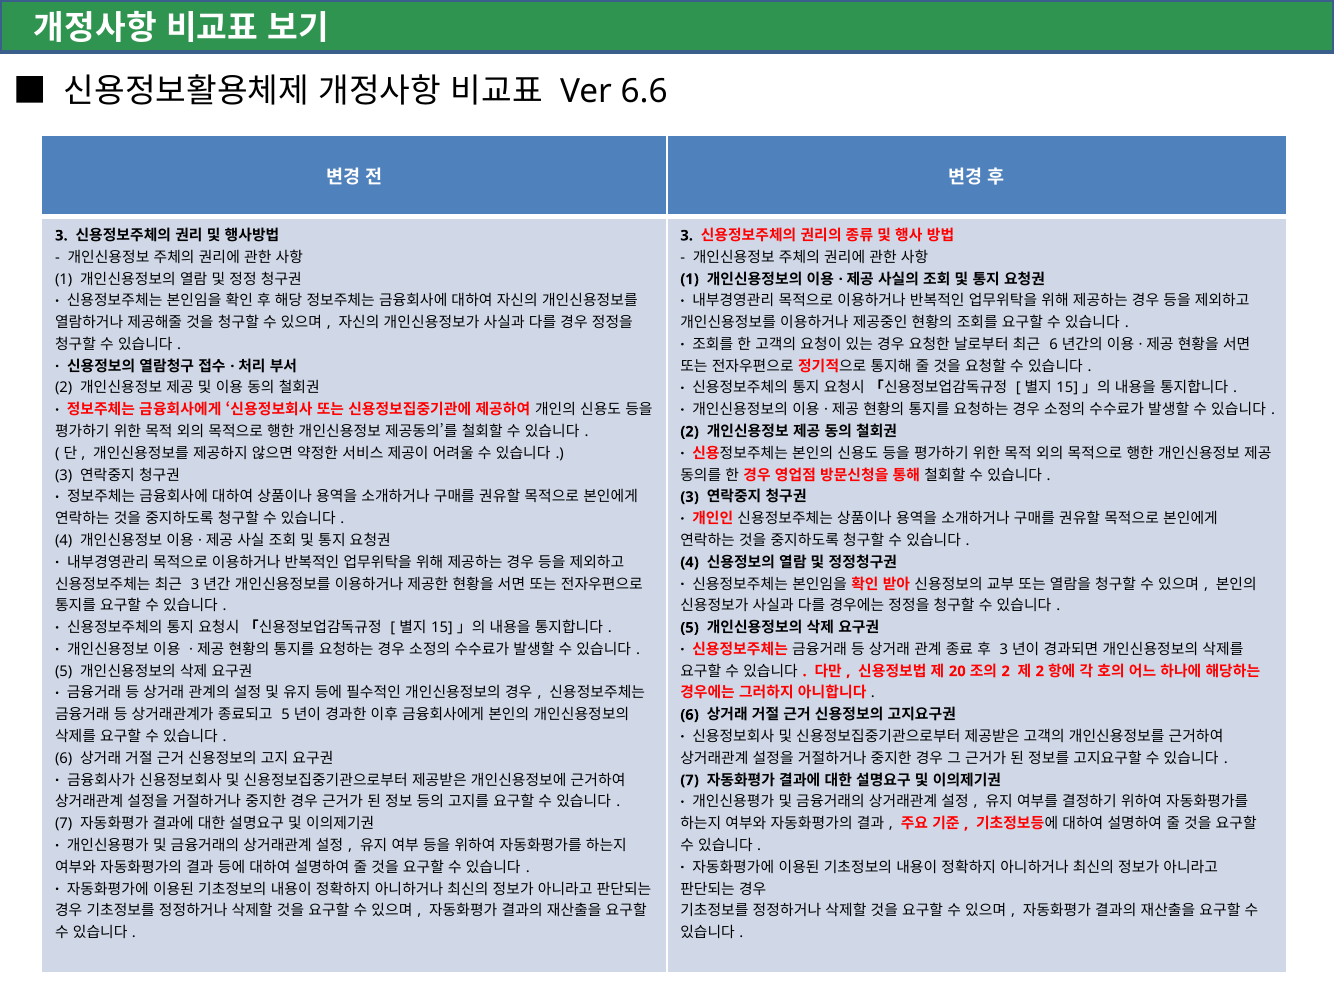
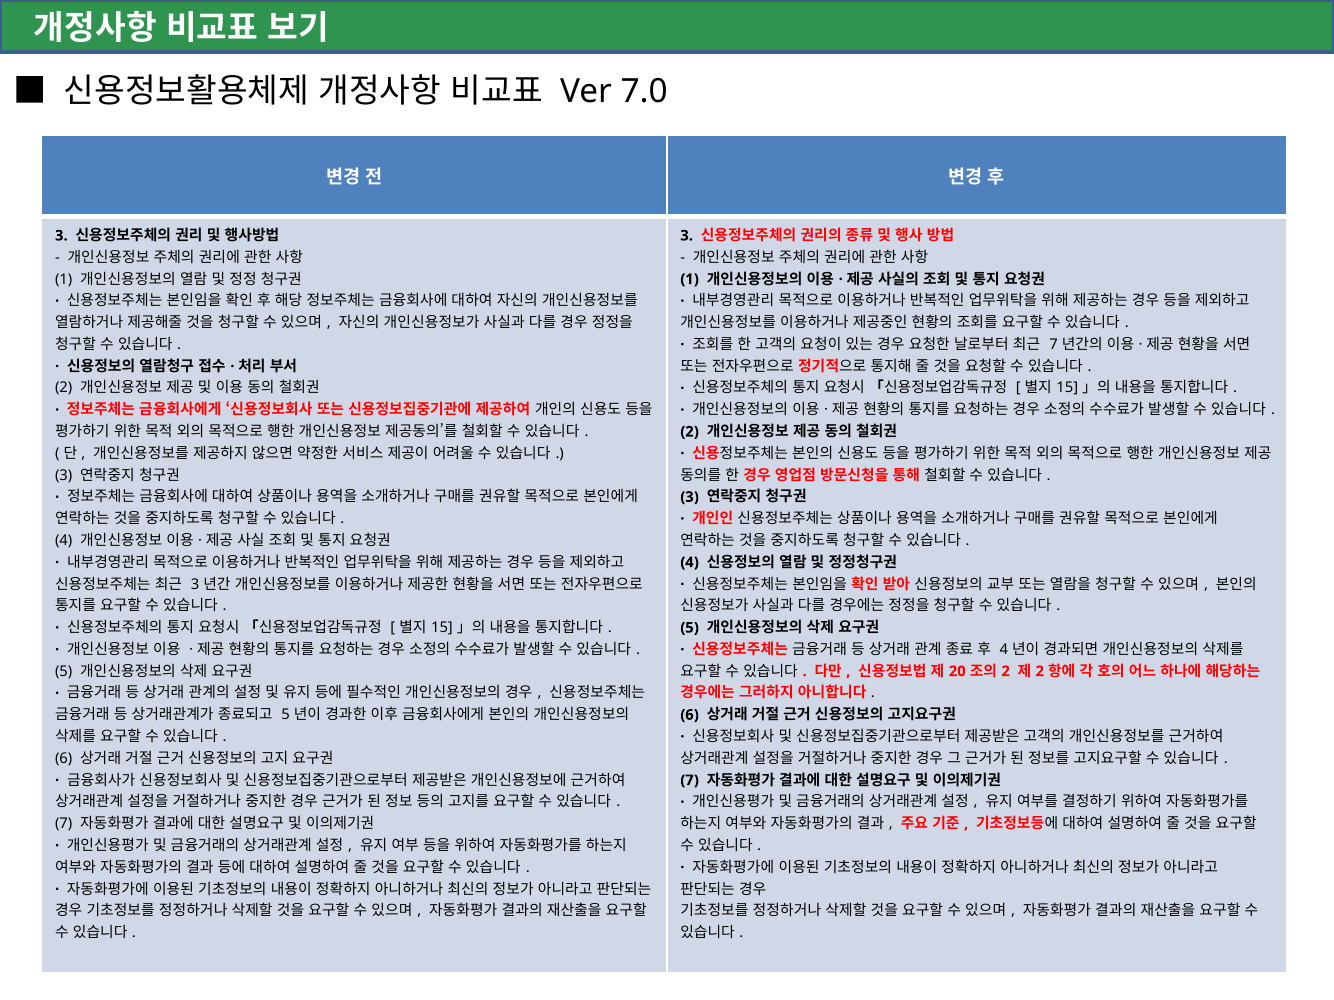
6.6: 6.6 -> 7.0
6 at (1054, 345): 6 -> 7
3 at (1004, 650): 3 -> 4
